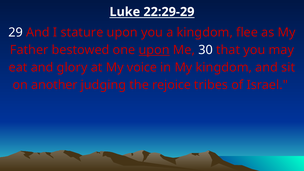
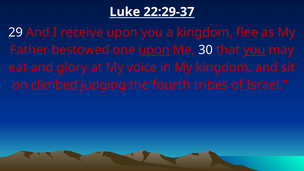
22:29-29: 22:29-29 -> 22:29-37
stature: stature -> receive
you at (254, 50) underline: none -> present
another: another -> climbed
rejoice: rejoice -> fourth
